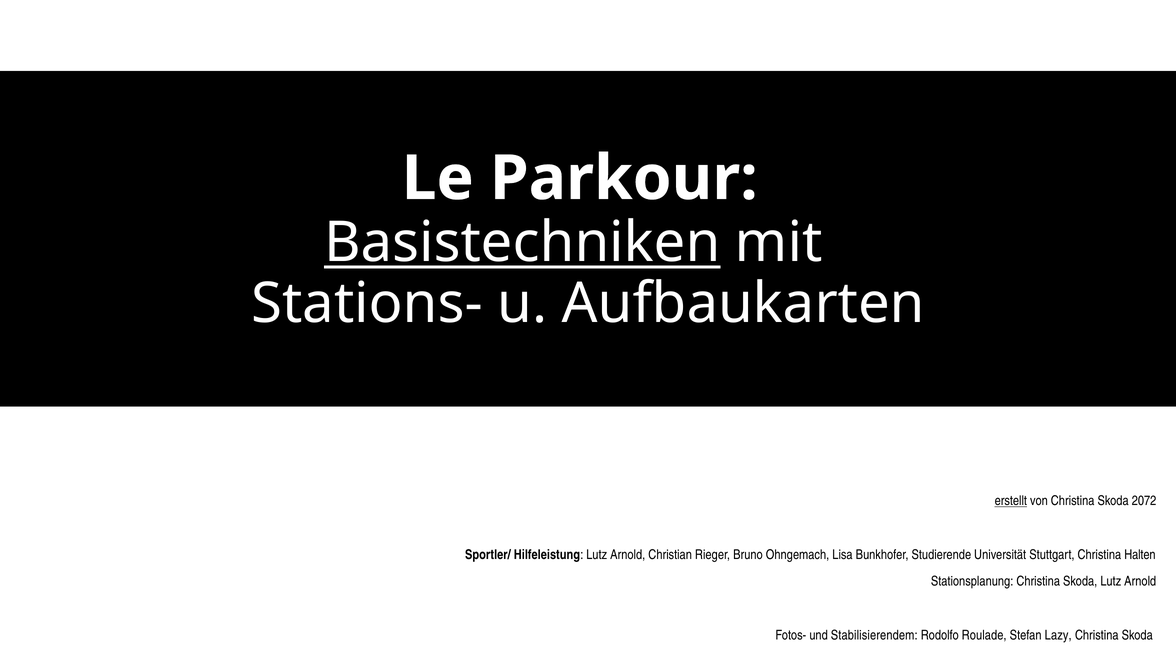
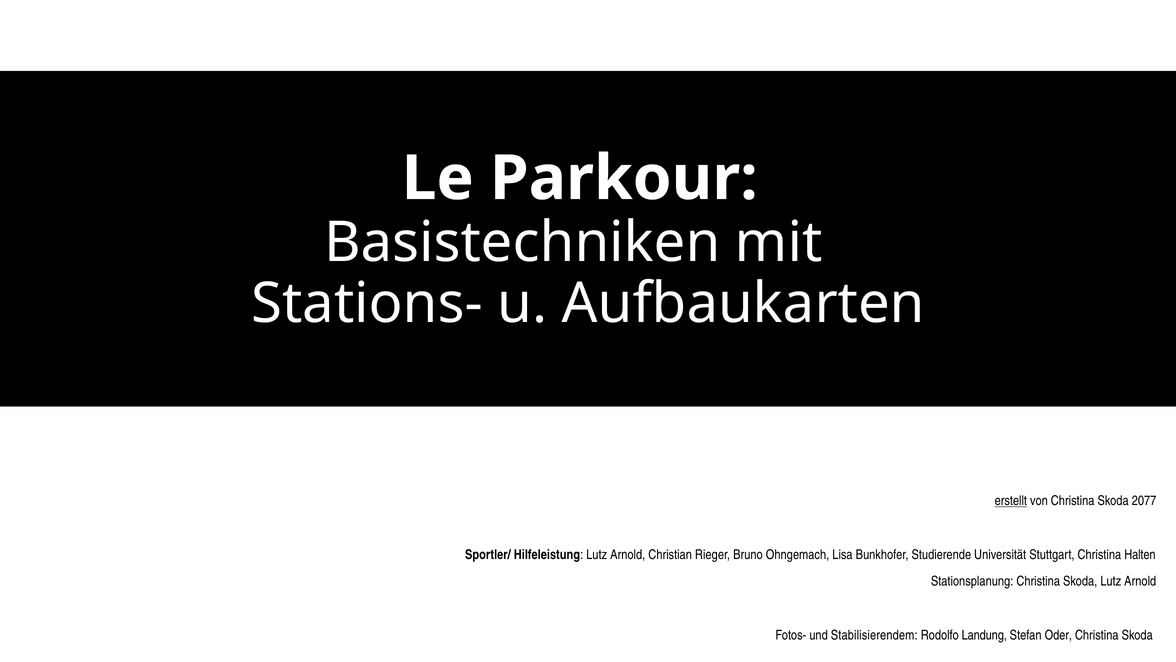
Basistechniken underline: present -> none
2072: 2072 -> 2077
Roulade: Roulade -> Landung
Lazy: Lazy -> Oder
